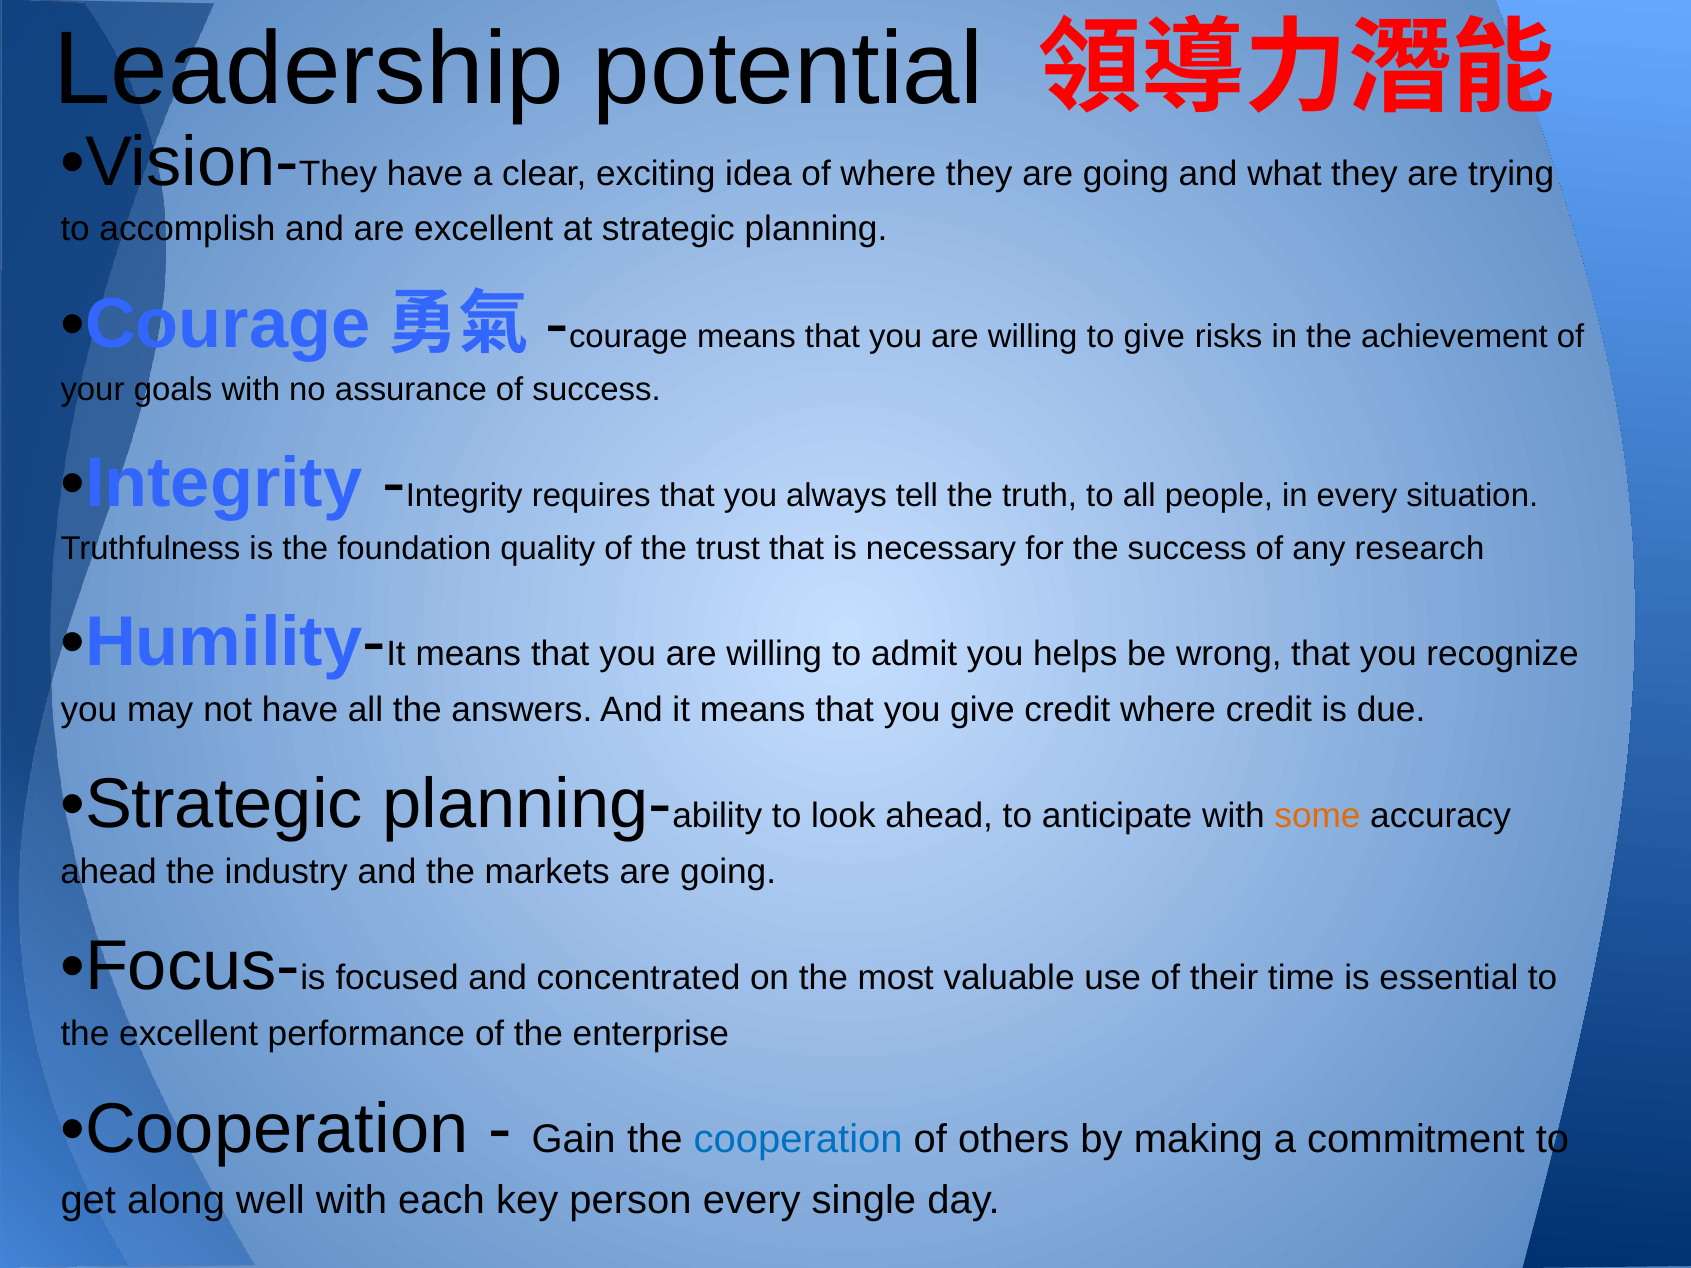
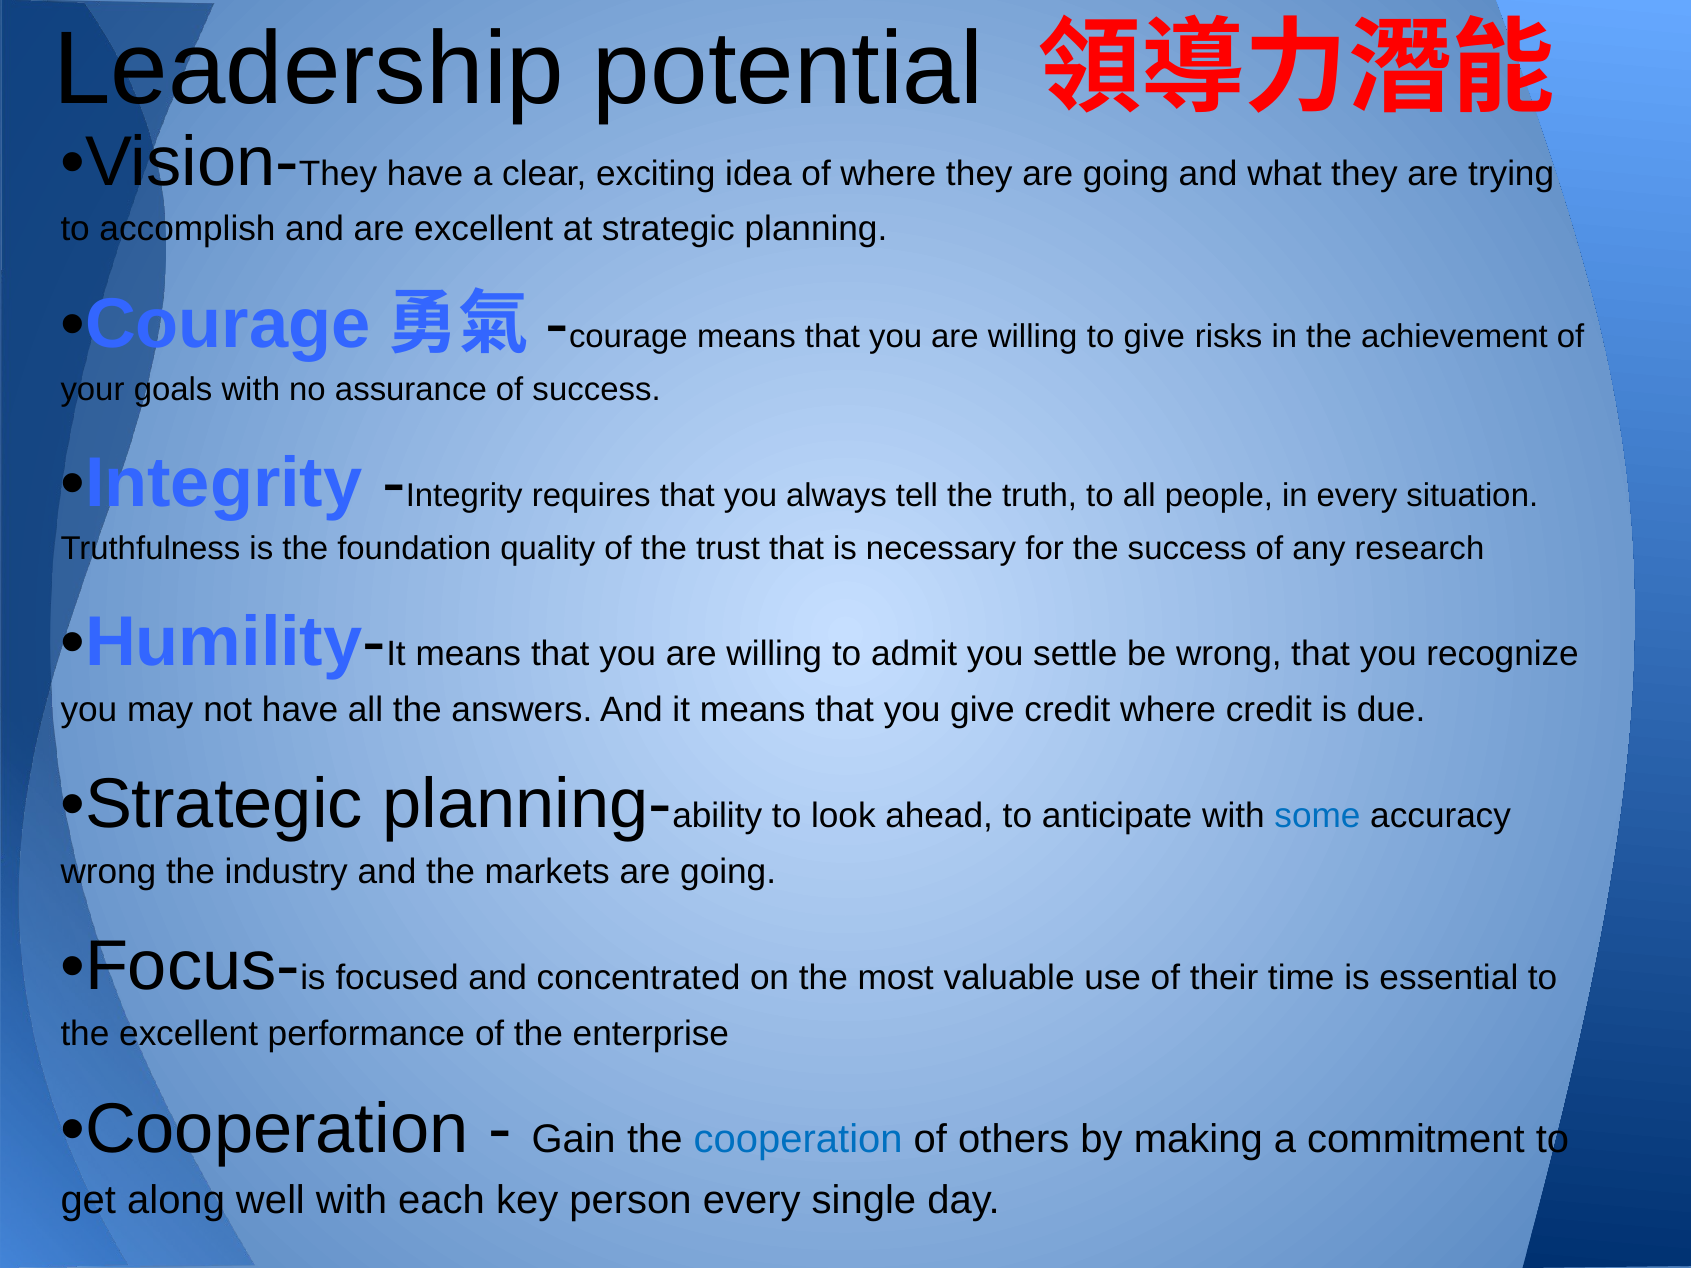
helps: helps -> settle
some colour: orange -> blue
ahead at (109, 872): ahead -> wrong
